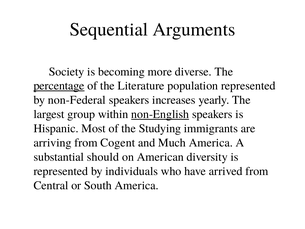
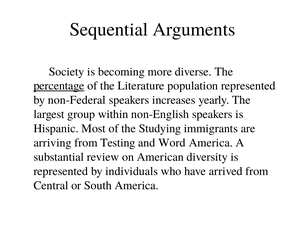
non-English underline: present -> none
Cogent: Cogent -> Testing
Much: Much -> Word
should: should -> review
